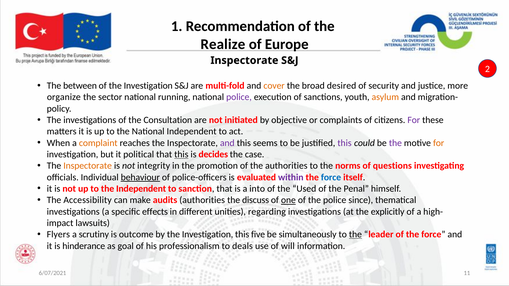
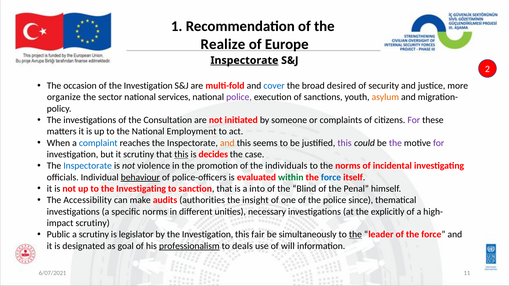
Inspectorate at (244, 60) underline: none -> present
between: between -> occasion
cover colour: orange -> blue
running: running -> services
objective: objective -> someone
National Independent: Independent -> Employment
complaint colour: orange -> blue
and at (227, 143) colour: purple -> orange
for at (439, 143) colour: orange -> purple
it political: political -> scrutiny
Inspectorate at (88, 166) colour: orange -> blue
integrity: integrity -> violence
the authorities: authorities -> individuals
questions: questions -> incidental
within colour: purple -> green
the Independent: Independent -> Investigating
Used: Used -> Blind
discuss: discuss -> insight
one underline: present -> none
specific effects: effects -> norms
regarding: regarding -> necessary
lawsuits at (93, 223): lawsuits -> scrutiny
Flyers: Flyers -> Public
outcome: outcome -> legislator
five: five -> fair
hinderance: hinderance -> designated
professionalism underline: none -> present
